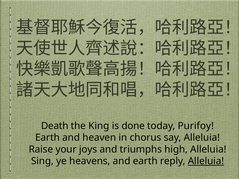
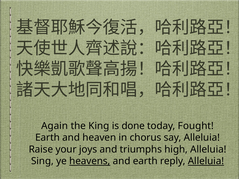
Death: Death -> Again
Purifoy: Purifoy -> Fought
heavens underline: none -> present
